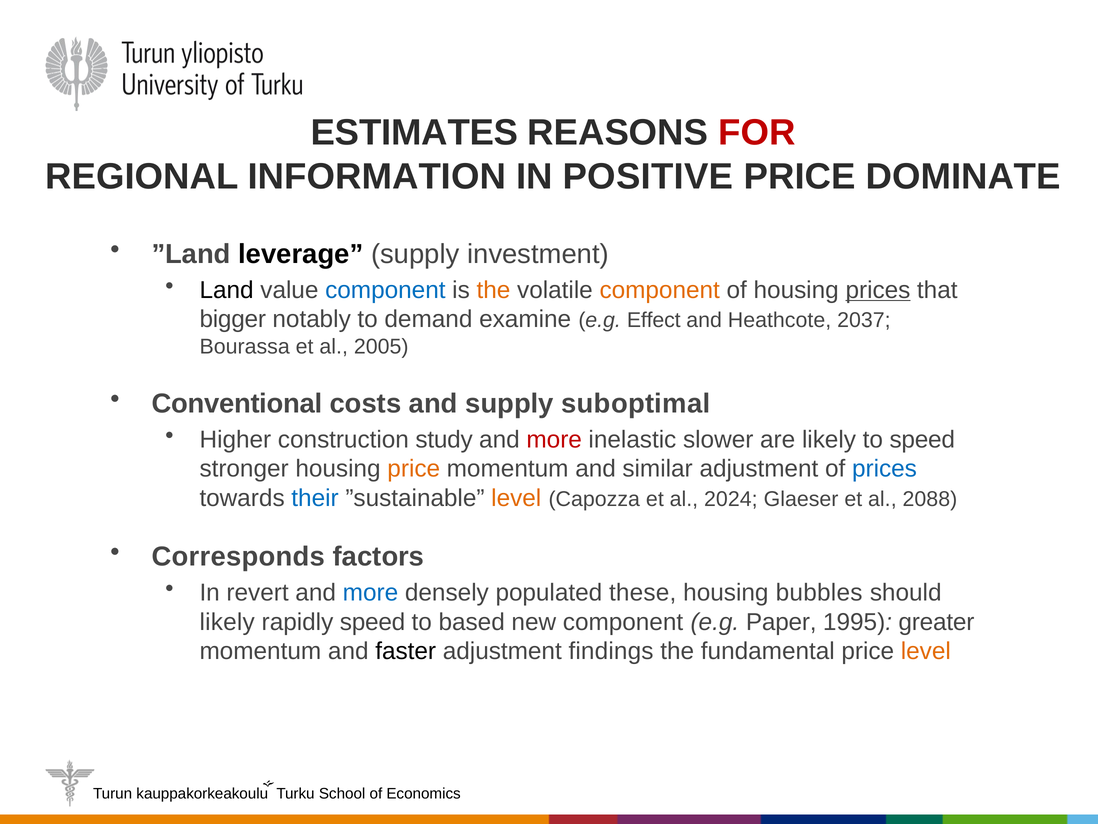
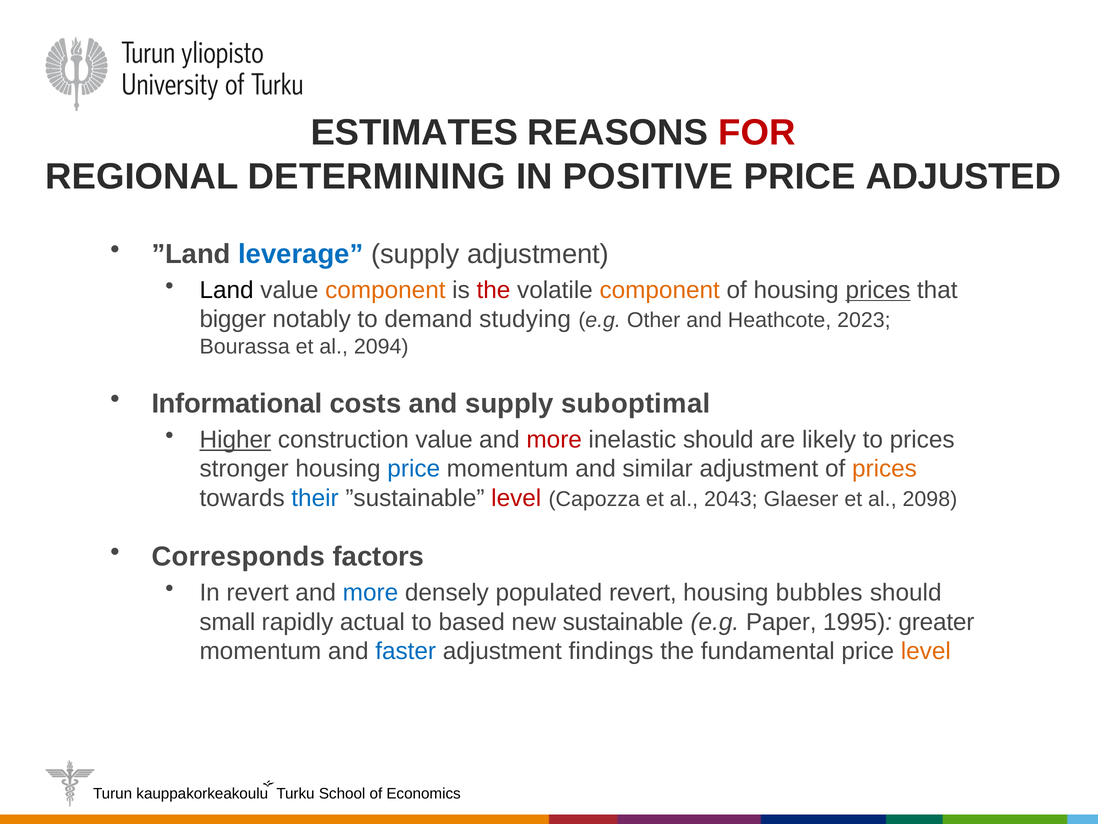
INFORMATION: INFORMATION -> DETERMINING
DOMINATE: DOMINATE -> ADJUSTED
leverage colour: black -> blue
supply investment: investment -> adjustment
component at (385, 290) colour: blue -> orange
the at (493, 290) colour: orange -> red
examine: examine -> studying
Effect: Effect -> Other
2037: 2037 -> 2023
2005: 2005 -> 2094
Conventional: Conventional -> Informational
Higher underline: none -> present
construction study: study -> value
inelastic slower: slower -> should
to speed: speed -> prices
price at (414, 469) colour: orange -> blue
prices at (885, 469) colour: blue -> orange
level at (516, 498) colour: orange -> red
2024: 2024 -> 2043
2088: 2088 -> 2098
populated these: these -> revert
likely at (227, 622): likely -> small
rapidly speed: speed -> actual
new component: component -> sustainable
faster colour: black -> blue
